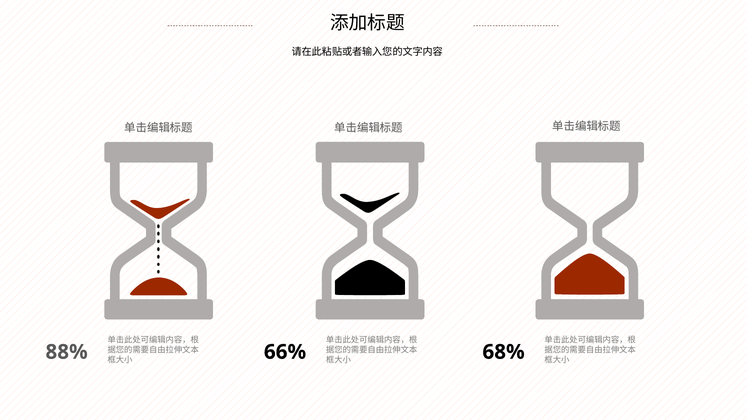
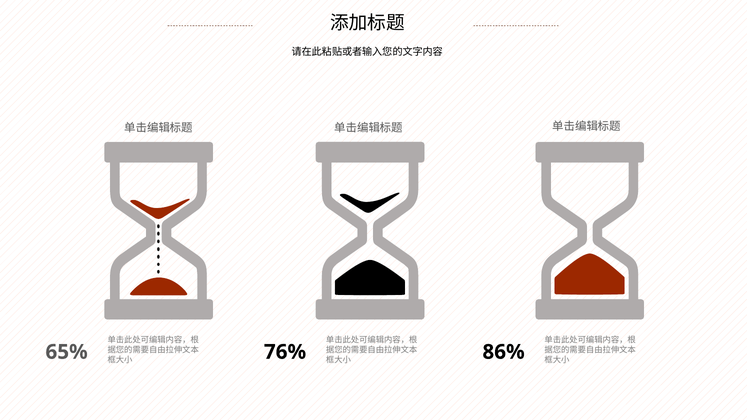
88%: 88% -> 65%
66%: 66% -> 76%
68%: 68% -> 86%
